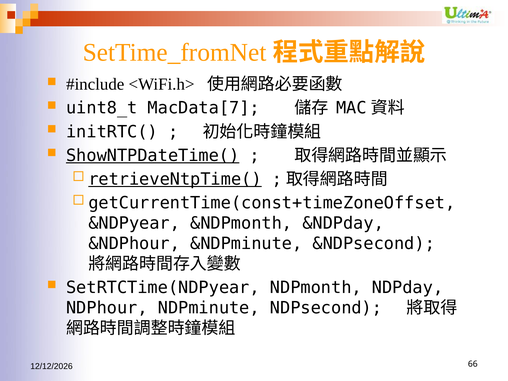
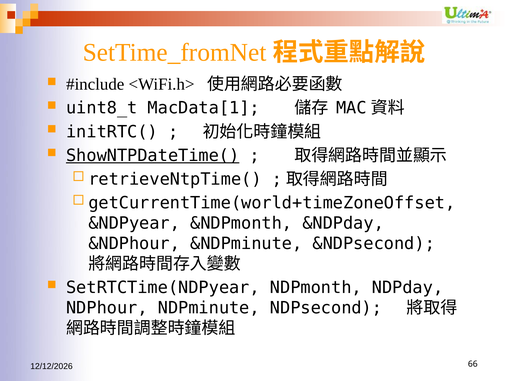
MacData[7: MacData[7 -> MacData[1
retrieveNtpTime( underline: present -> none
getCurrentTime(const+timeZoneOffset: getCurrentTime(const+timeZoneOffset -> getCurrentTime(world+timeZoneOffset
